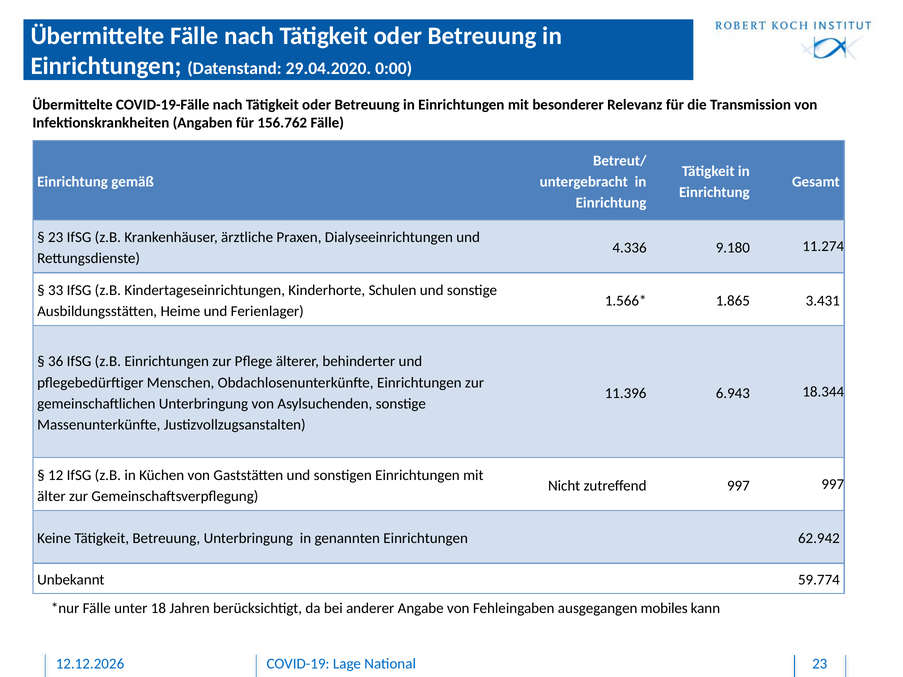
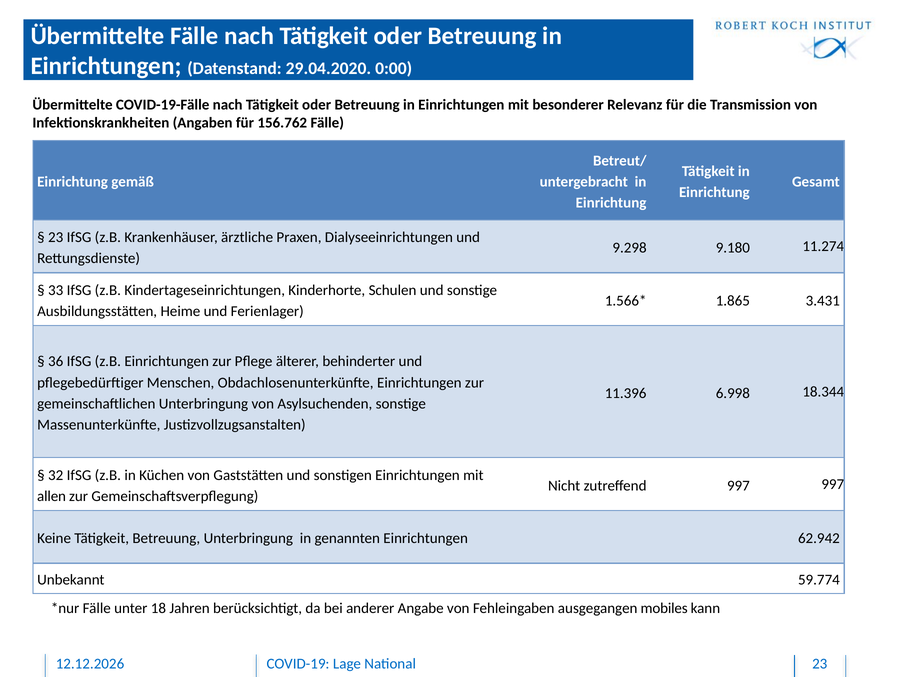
4.336: 4.336 -> 9.298
6.943: 6.943 -> 6.998
12: 12 -> 32
älter: älter -> allen
